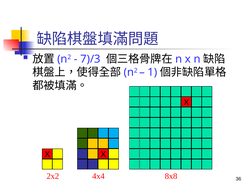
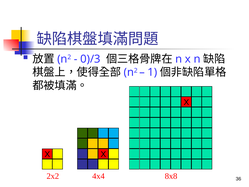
7)/3: 7)/3 -> 0)/3
